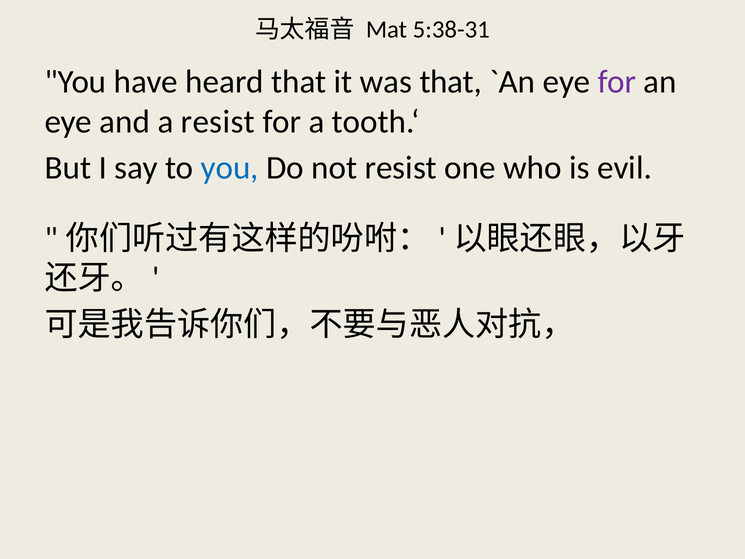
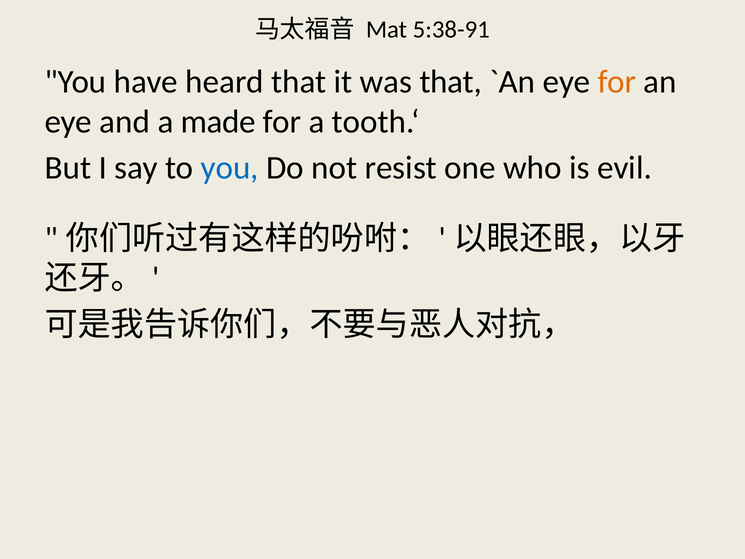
5:38-31: 5:38-31 -> 5:38-91
for at (617, 82) colour: purple -> orange
a resist: resist -> made
